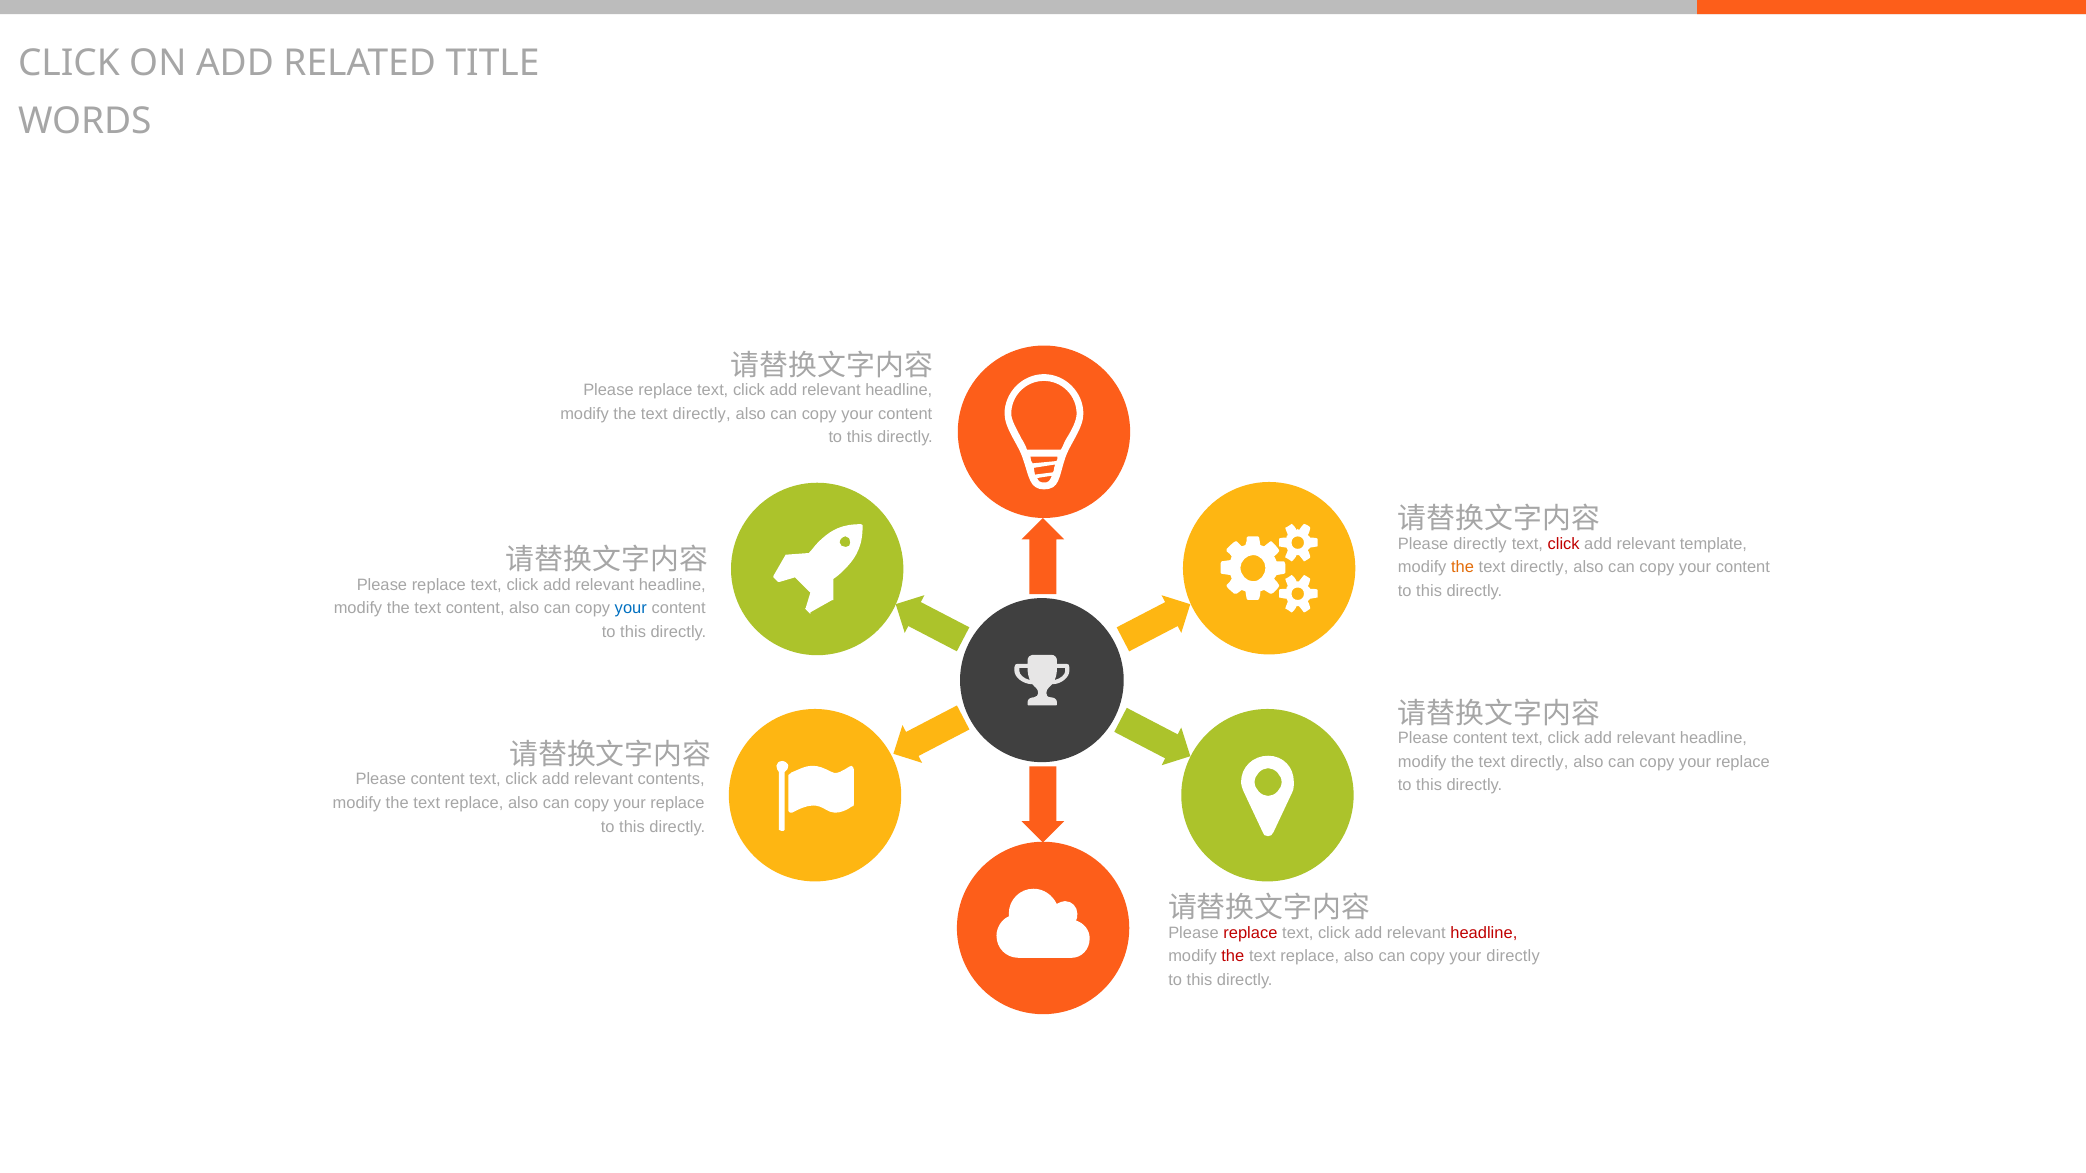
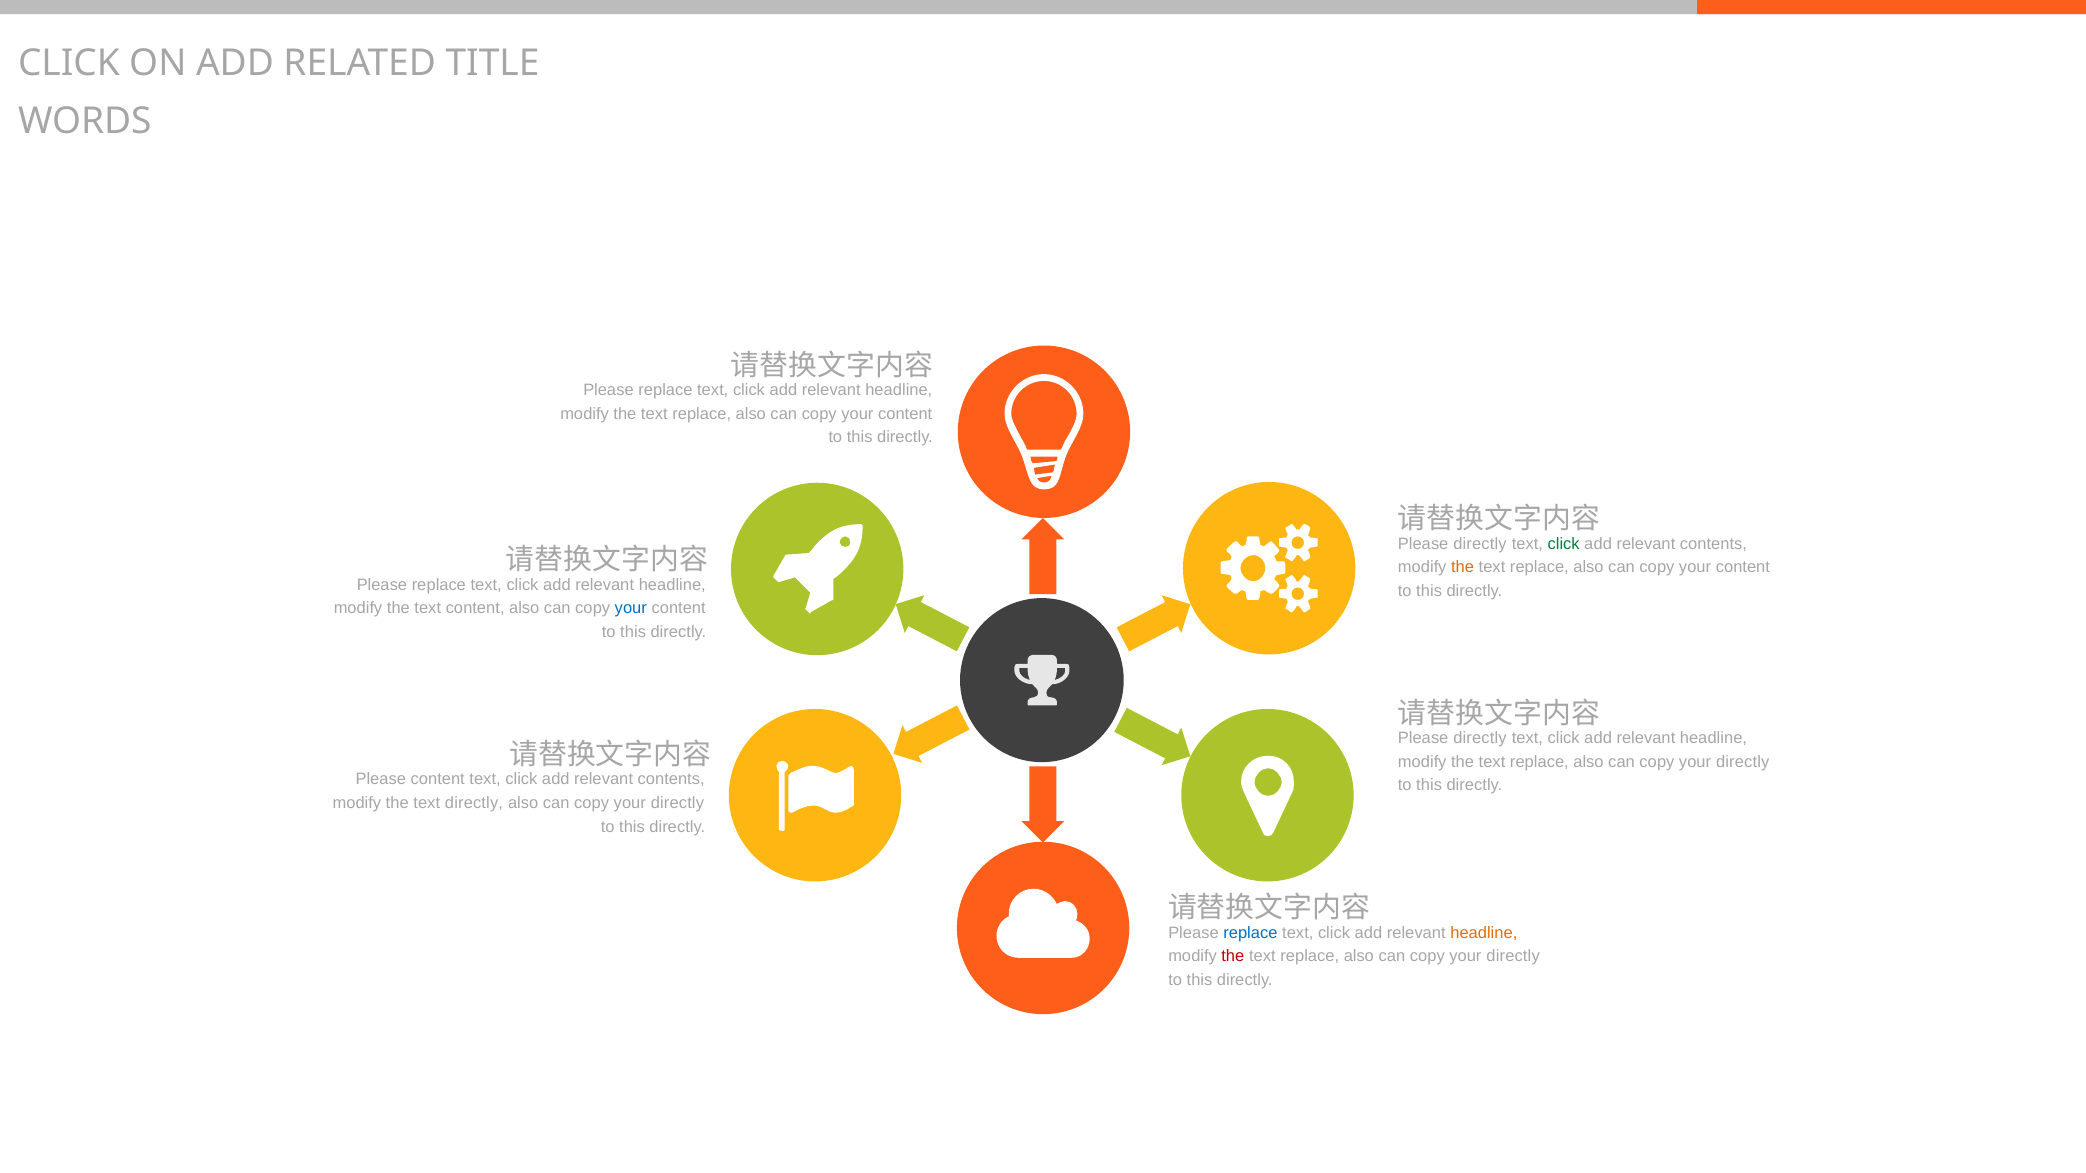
directly at (702, 414): directly -> replace
click at (1564, 544) colour: red -> green
template at (1714, 544): template -> contents
directly at (1539, 567): directly -> replace
content at (1480, 738): content -> directly
directly at (1539, 762): directly -> replace
replace at (1743, 762): replace -> directly
replace at (474, 803): replace -> directly
replace at (677, 803): replace -> directly
replace at (1250, 933) colour: red -> blue
headline at (1484, 933) colour: red -> orange
